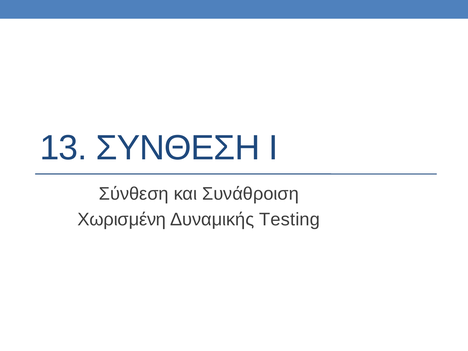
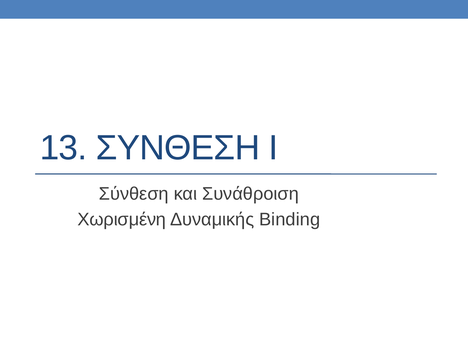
Testing: Testing -> Binding
